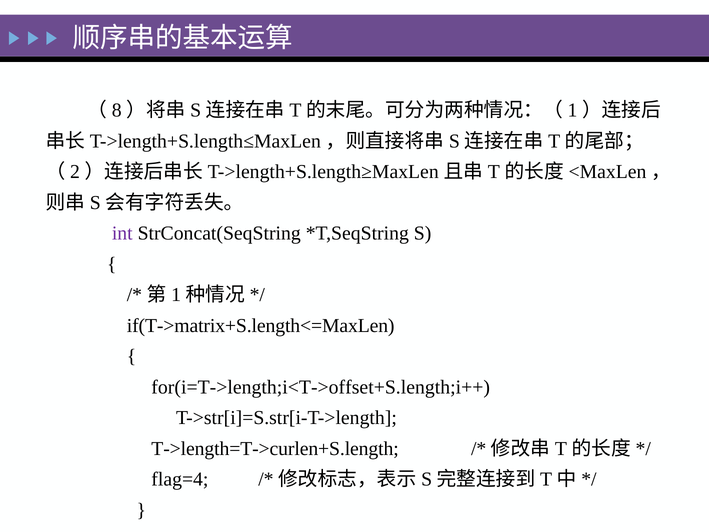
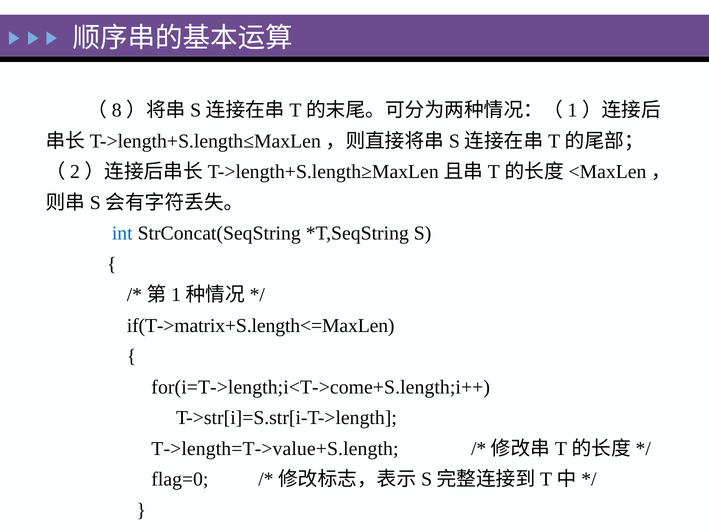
int colour: purple -> blue
for(i=T->length;i<T->offset+S.length;i++: for(i=T->length;i<T->offset+S.length;i++ -> for(i=T->length;i<T->come+S.length;i++
T->length=T->curlen+S.length: T->length=T->curlen+S.length -> T->length=T->value+S.length
flag=4: flag=4 -> flag=0
